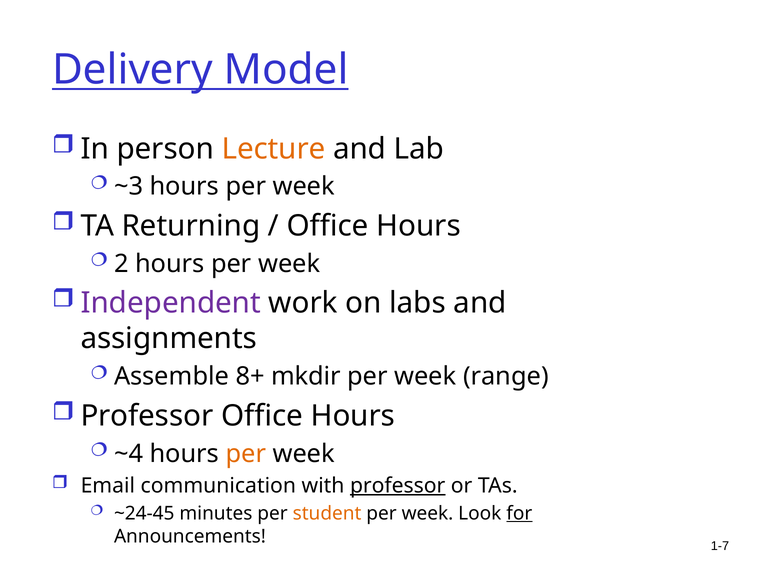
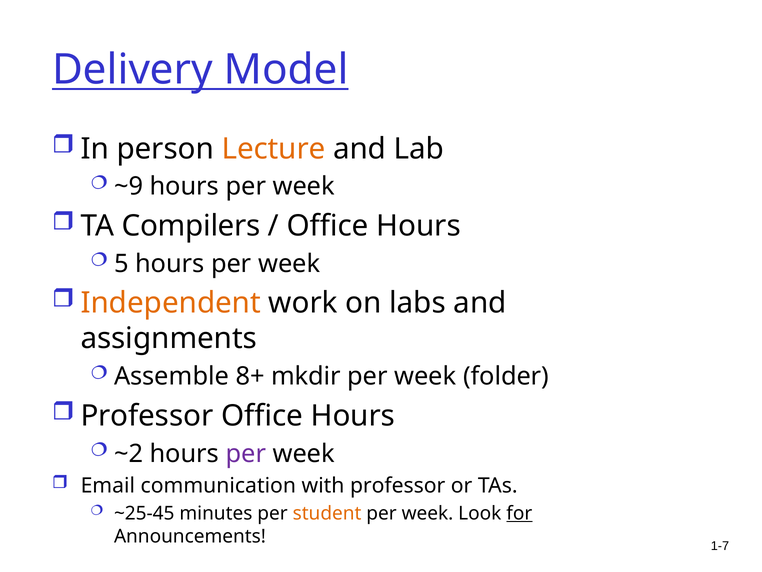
~3: ~3 -> ~9
Returning: Returning -> Compilers
2: 2 -> 5
Independent colour: purple -> orange
range: range -> folder
~4: ~4 -> ~2
per at (246, 453) colour: orange -> purple
professor at (398, 485) underline: present -> none
~24-45: ~24-45 -> ~25-45
